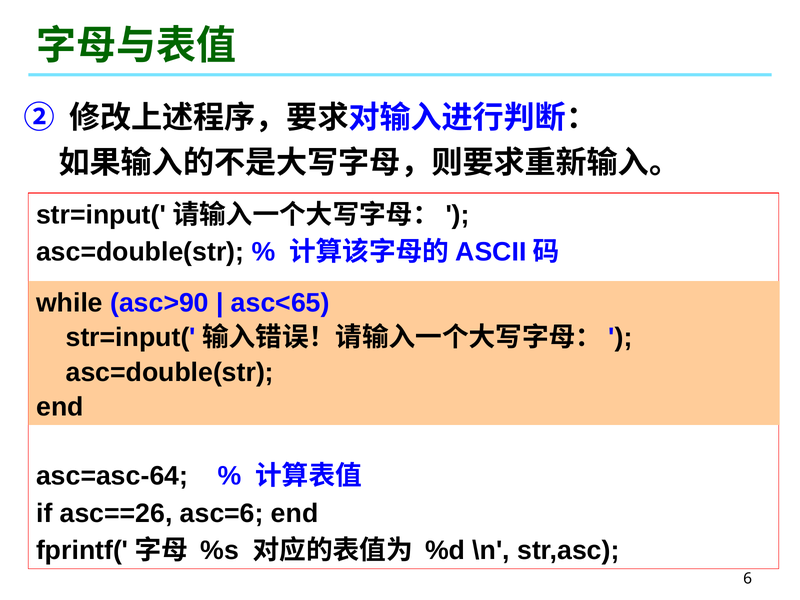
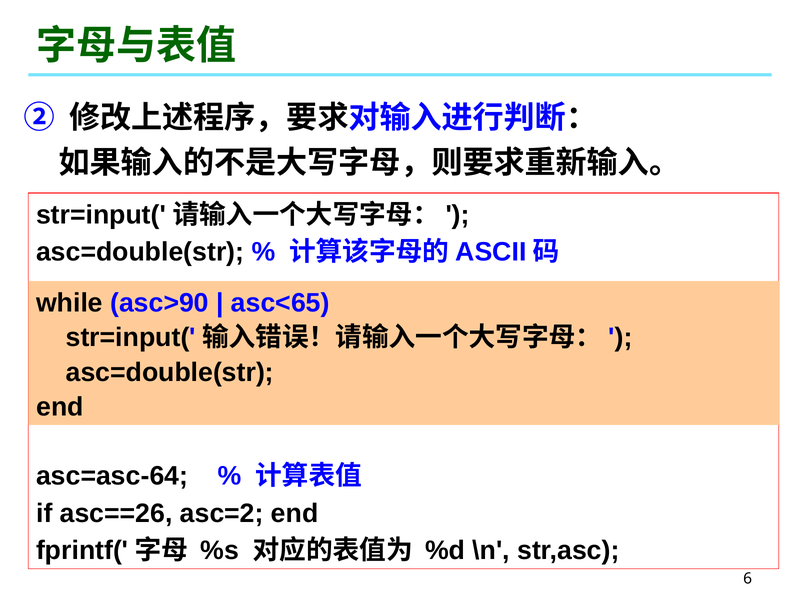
asc=6: asc=6 -> asc=2
